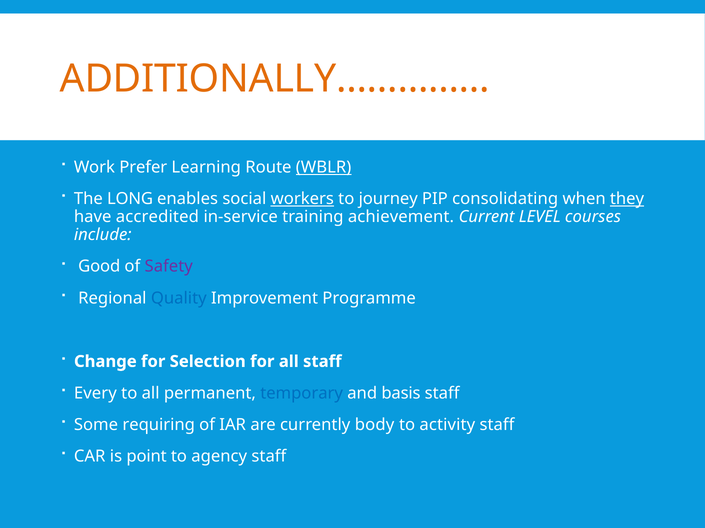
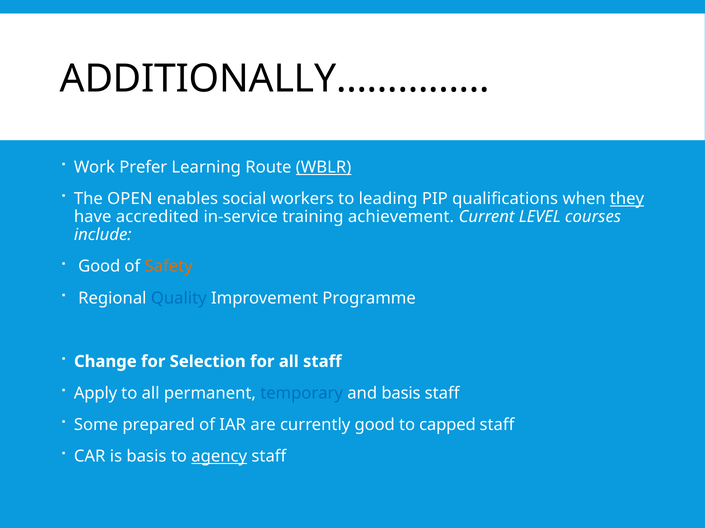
ADDITIONALLY…………… colour: orange -> black
LONG: LONG -> OPEN
workers underline: present -> none
journey: journey -> leading
consolidating: consolidating -> qualifications
Safety colour: purple -> orange
Every: Every -> Apply
requiring: requiring -> prepared
currently body: body -> good
activity: activity -> capped
is point: point -> basis
agency underline: none -> present
